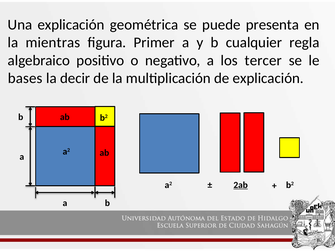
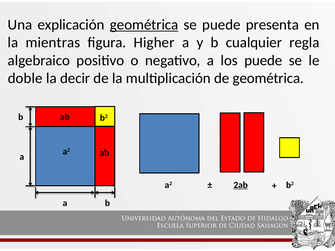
geométrica at (144, 25) underline: none -> present
Primer: Primer -> Higher
los tercer: tercer -> puede
bases: bases -> doble
de explicación: explicación -> geométrica
